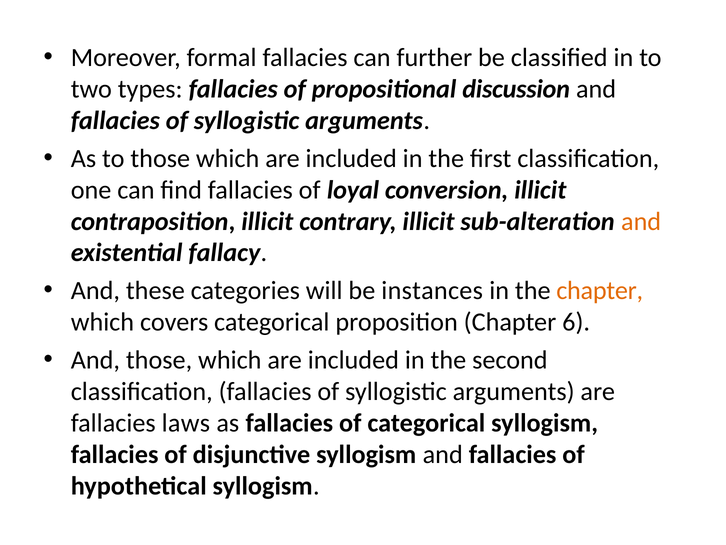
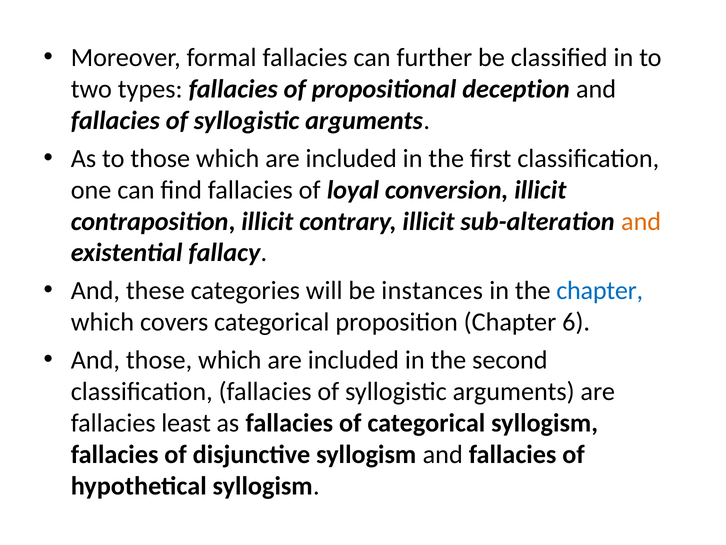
discussion: discussion -> deception
chapter at (600, 290) colour: orange -> blue
laws: laws -> least
